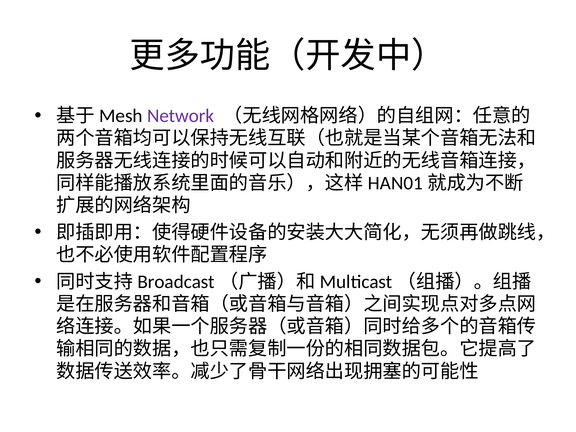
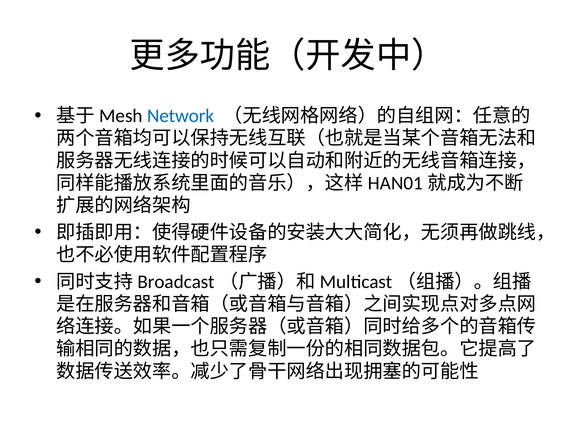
Network colour: purple -> blue
